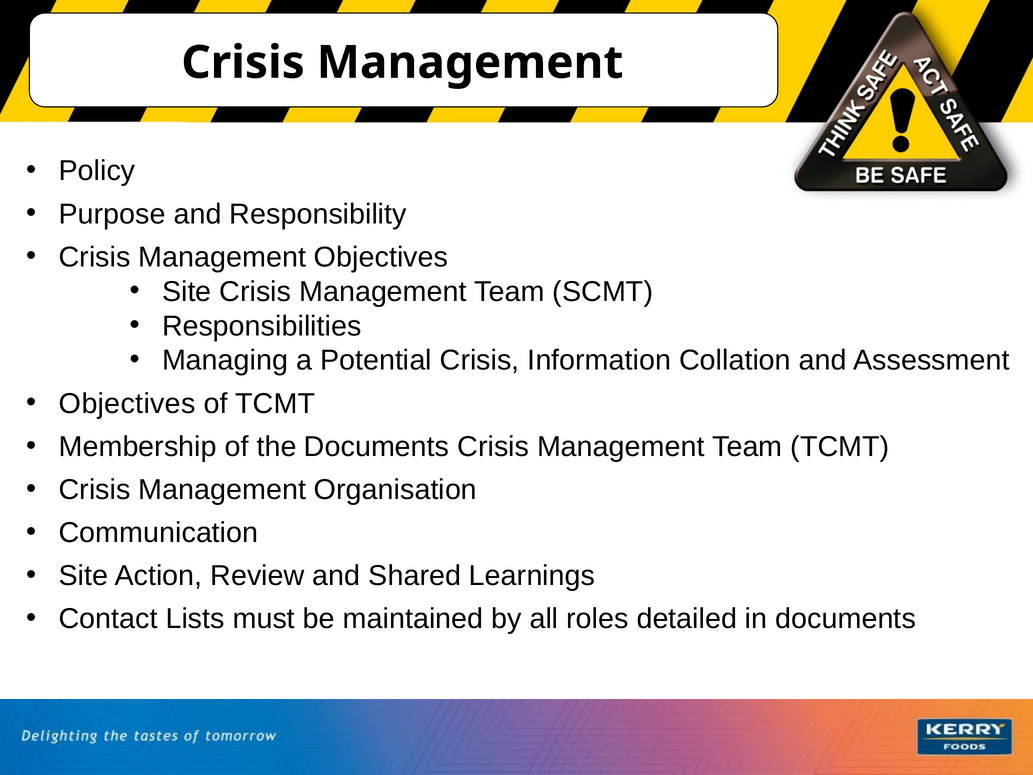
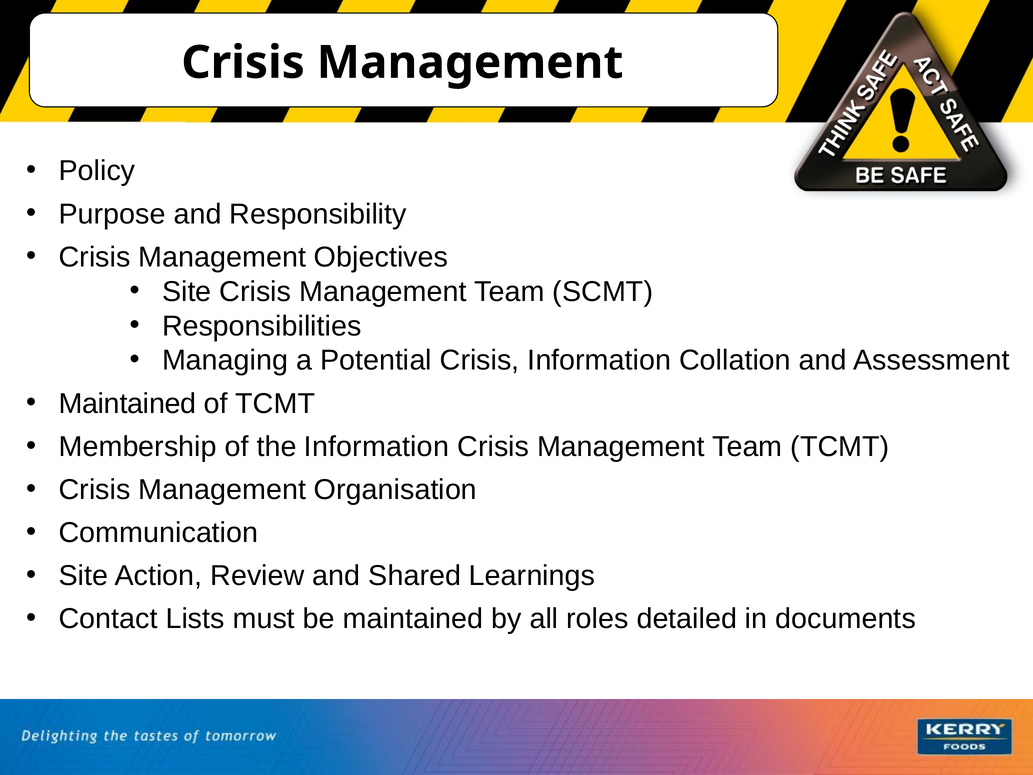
Objectives at (127, 403): Objectives -> Maintained
the Documents: Documents -> Information
